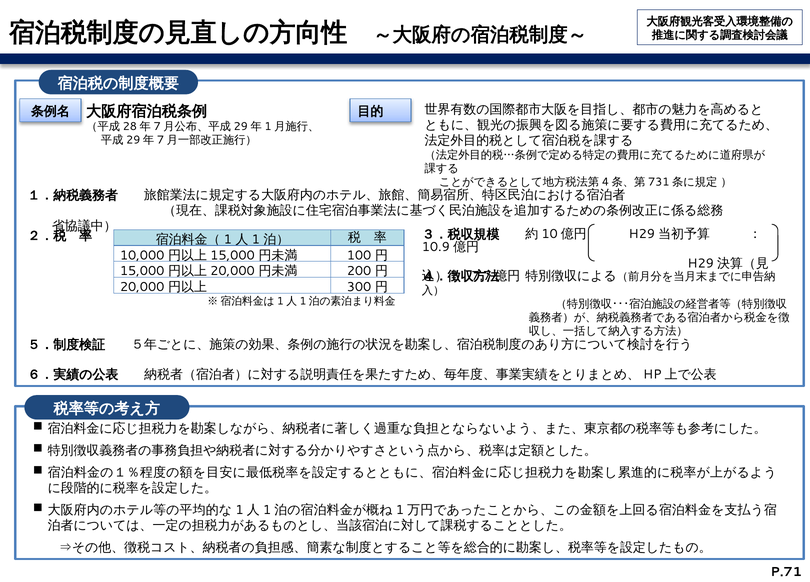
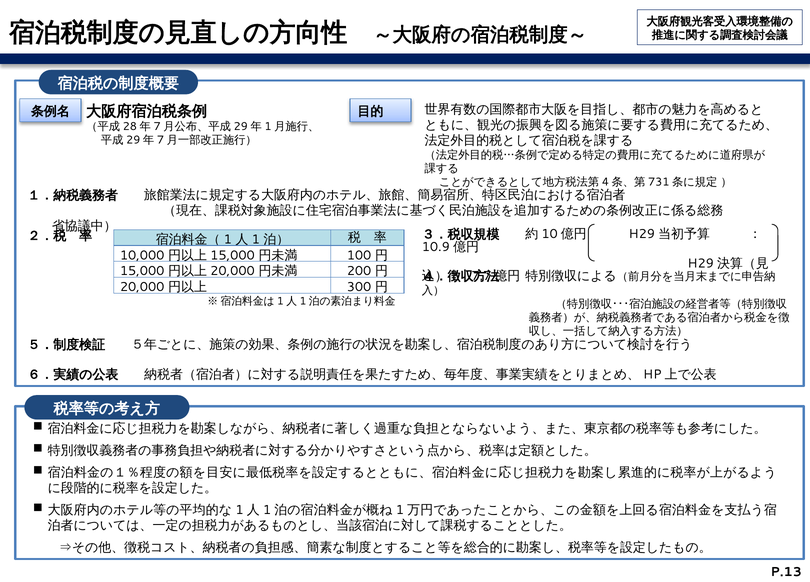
P.71: P.71 -> P.13
